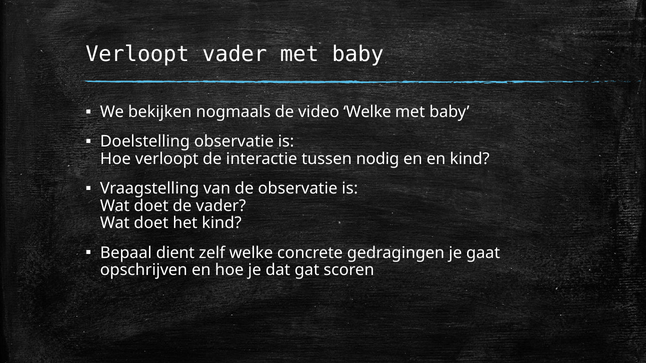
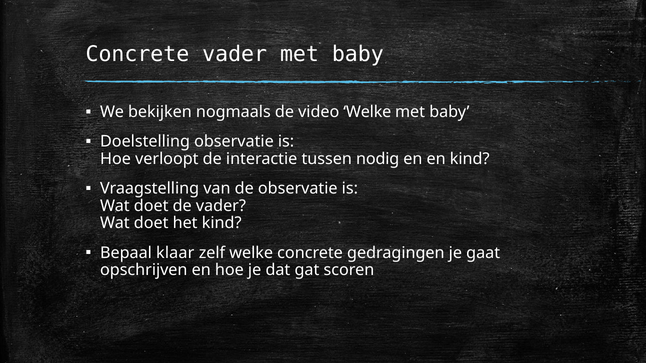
Verloopt at (137, 54): Verloopt -> Concrete
dient: dient -> klaar
